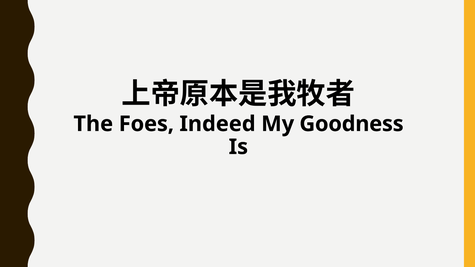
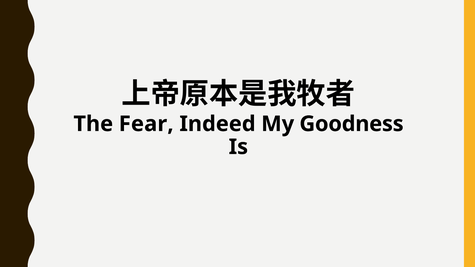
Foes: Foes -> Fear
